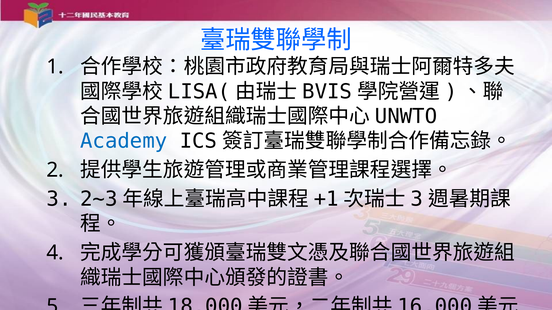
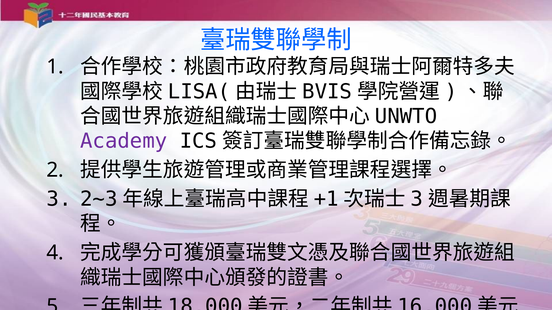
Academy colour: blue -> purple
